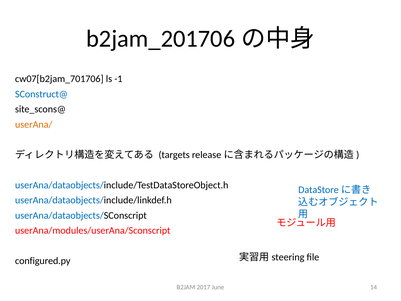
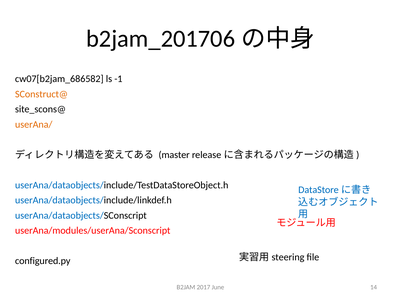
cw07[b2jam_701706: cw07[b2jam_701706 -> cw07[b2jam_686582
SConstruct@ colour: blue -> orange
targets: targets -> master
